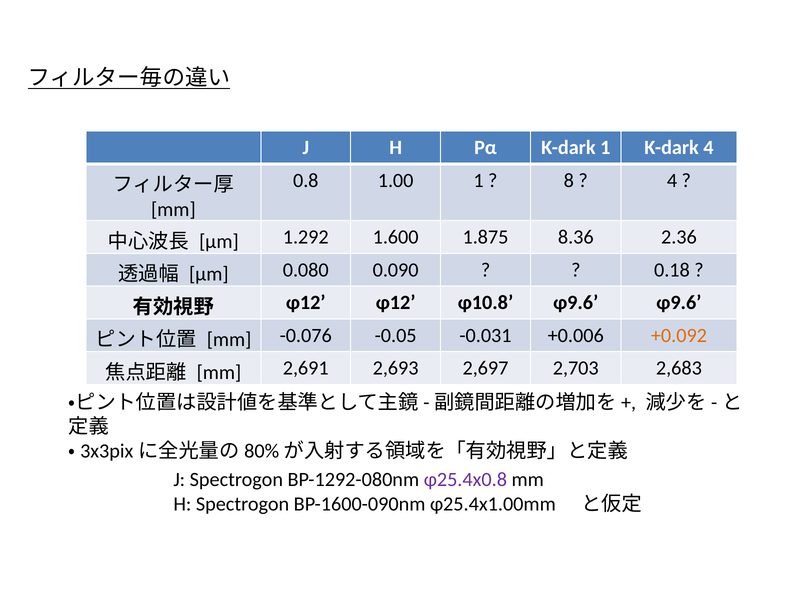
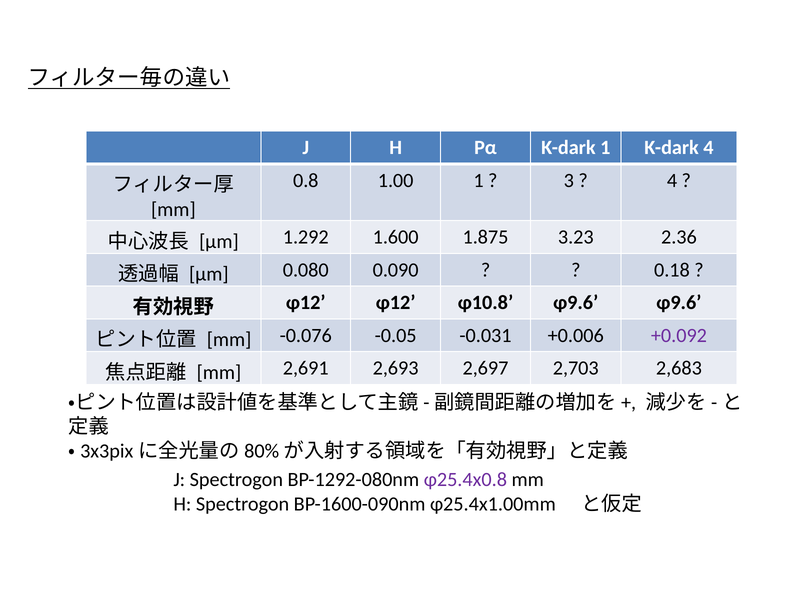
8: 8 -> 3
8.36: 8.36 -> 3.23
+0.092 colour: orange -> purple
